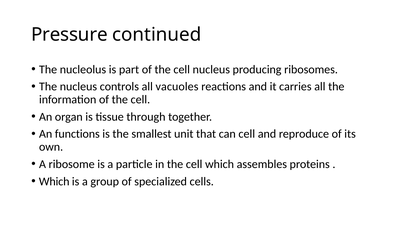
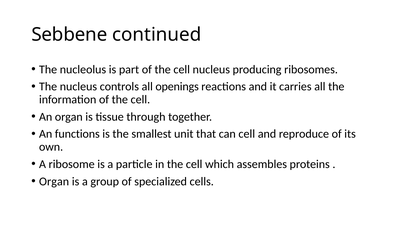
Pressure: Pressure -> Sebbene
vacuoles: vacuoles -> openings
Which at (54, 182): Which -> Organ
